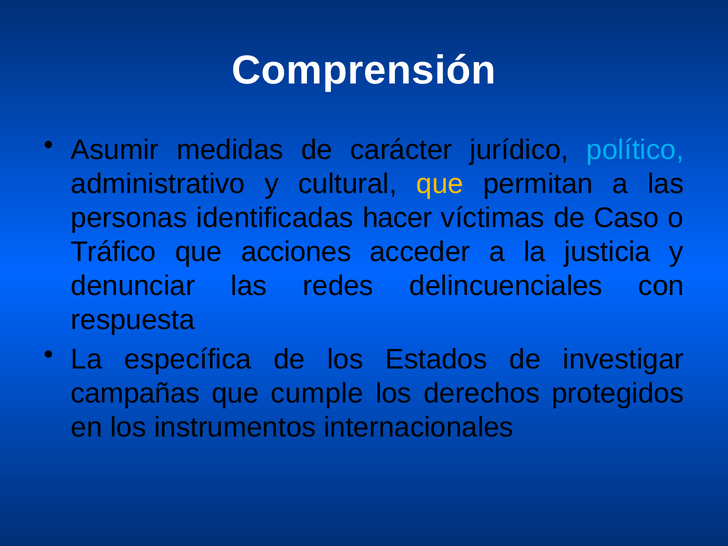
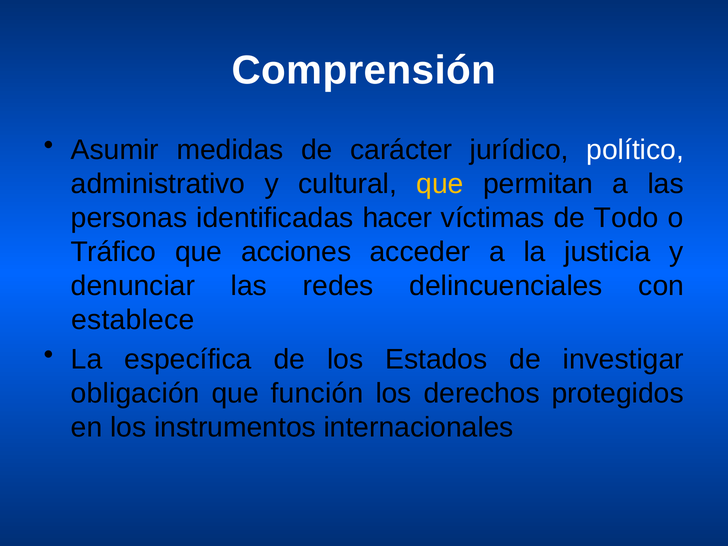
político colour: light blue -> white
Caso: Caso -> Todo
respuesta: respuesta -> establece
campañas: campañas -> obligación
cumple: cumple -> función
